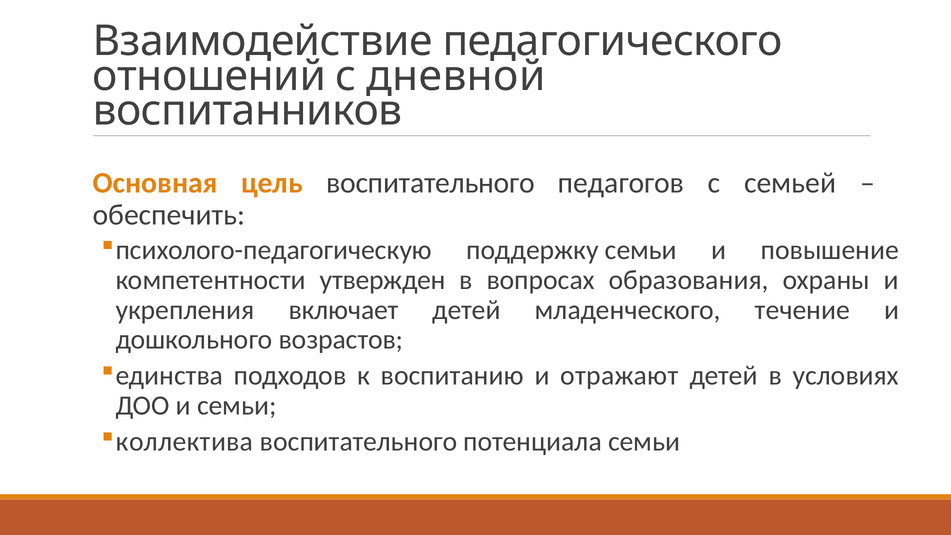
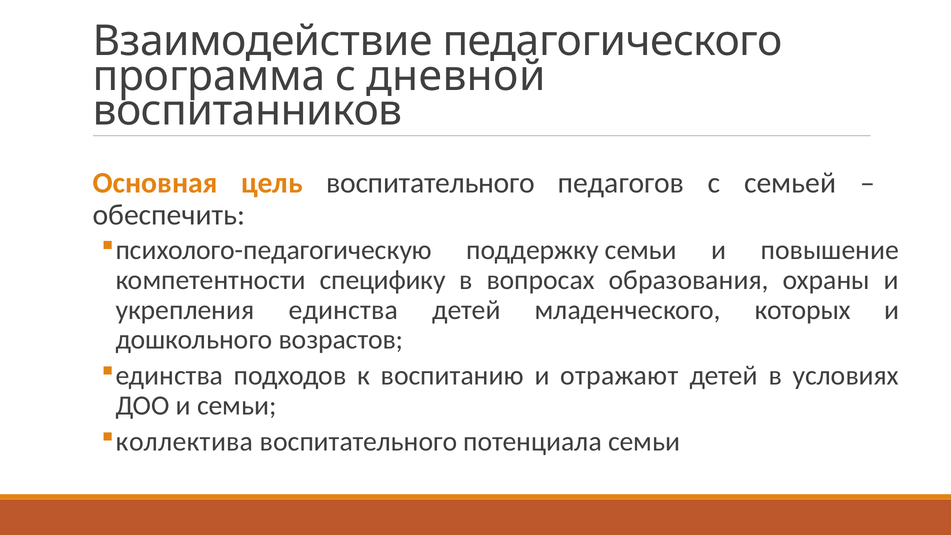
отношений: отношений -> программа
утвержден: утвержден -> специфику
укрепления включает: включает -> единства
течение: течение -> которых
